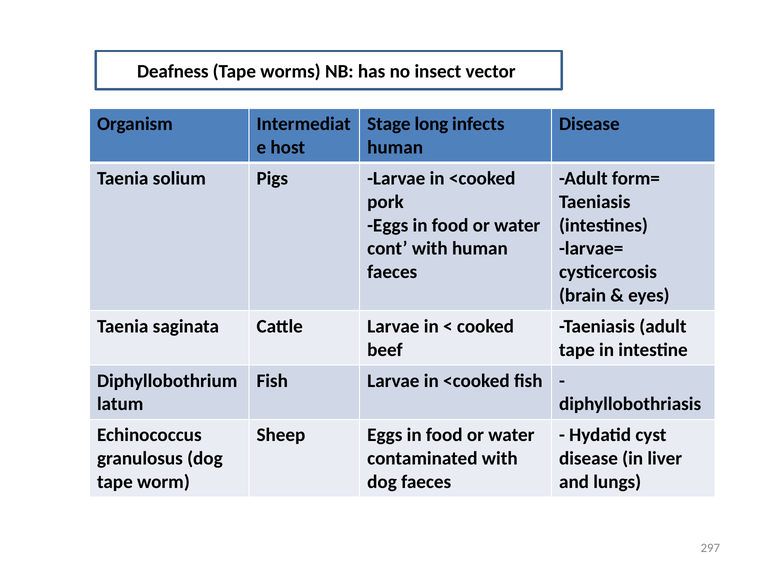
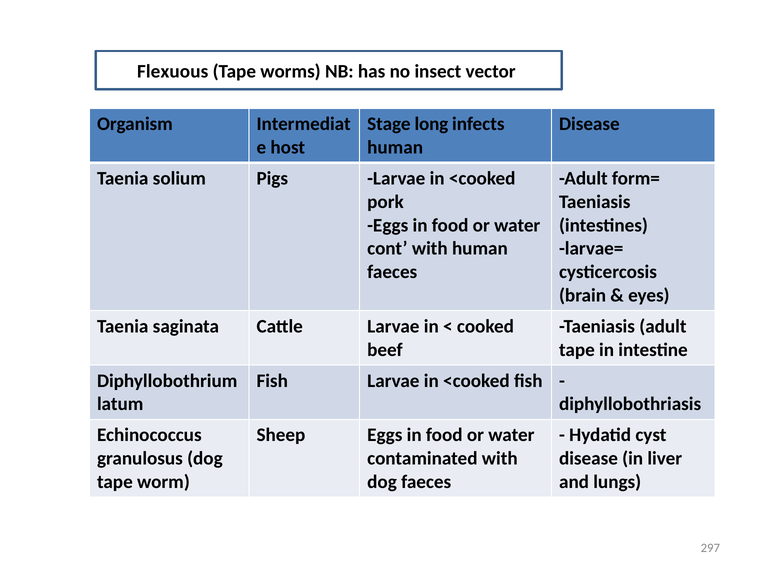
Deafness: Deafness -> Flexuous
